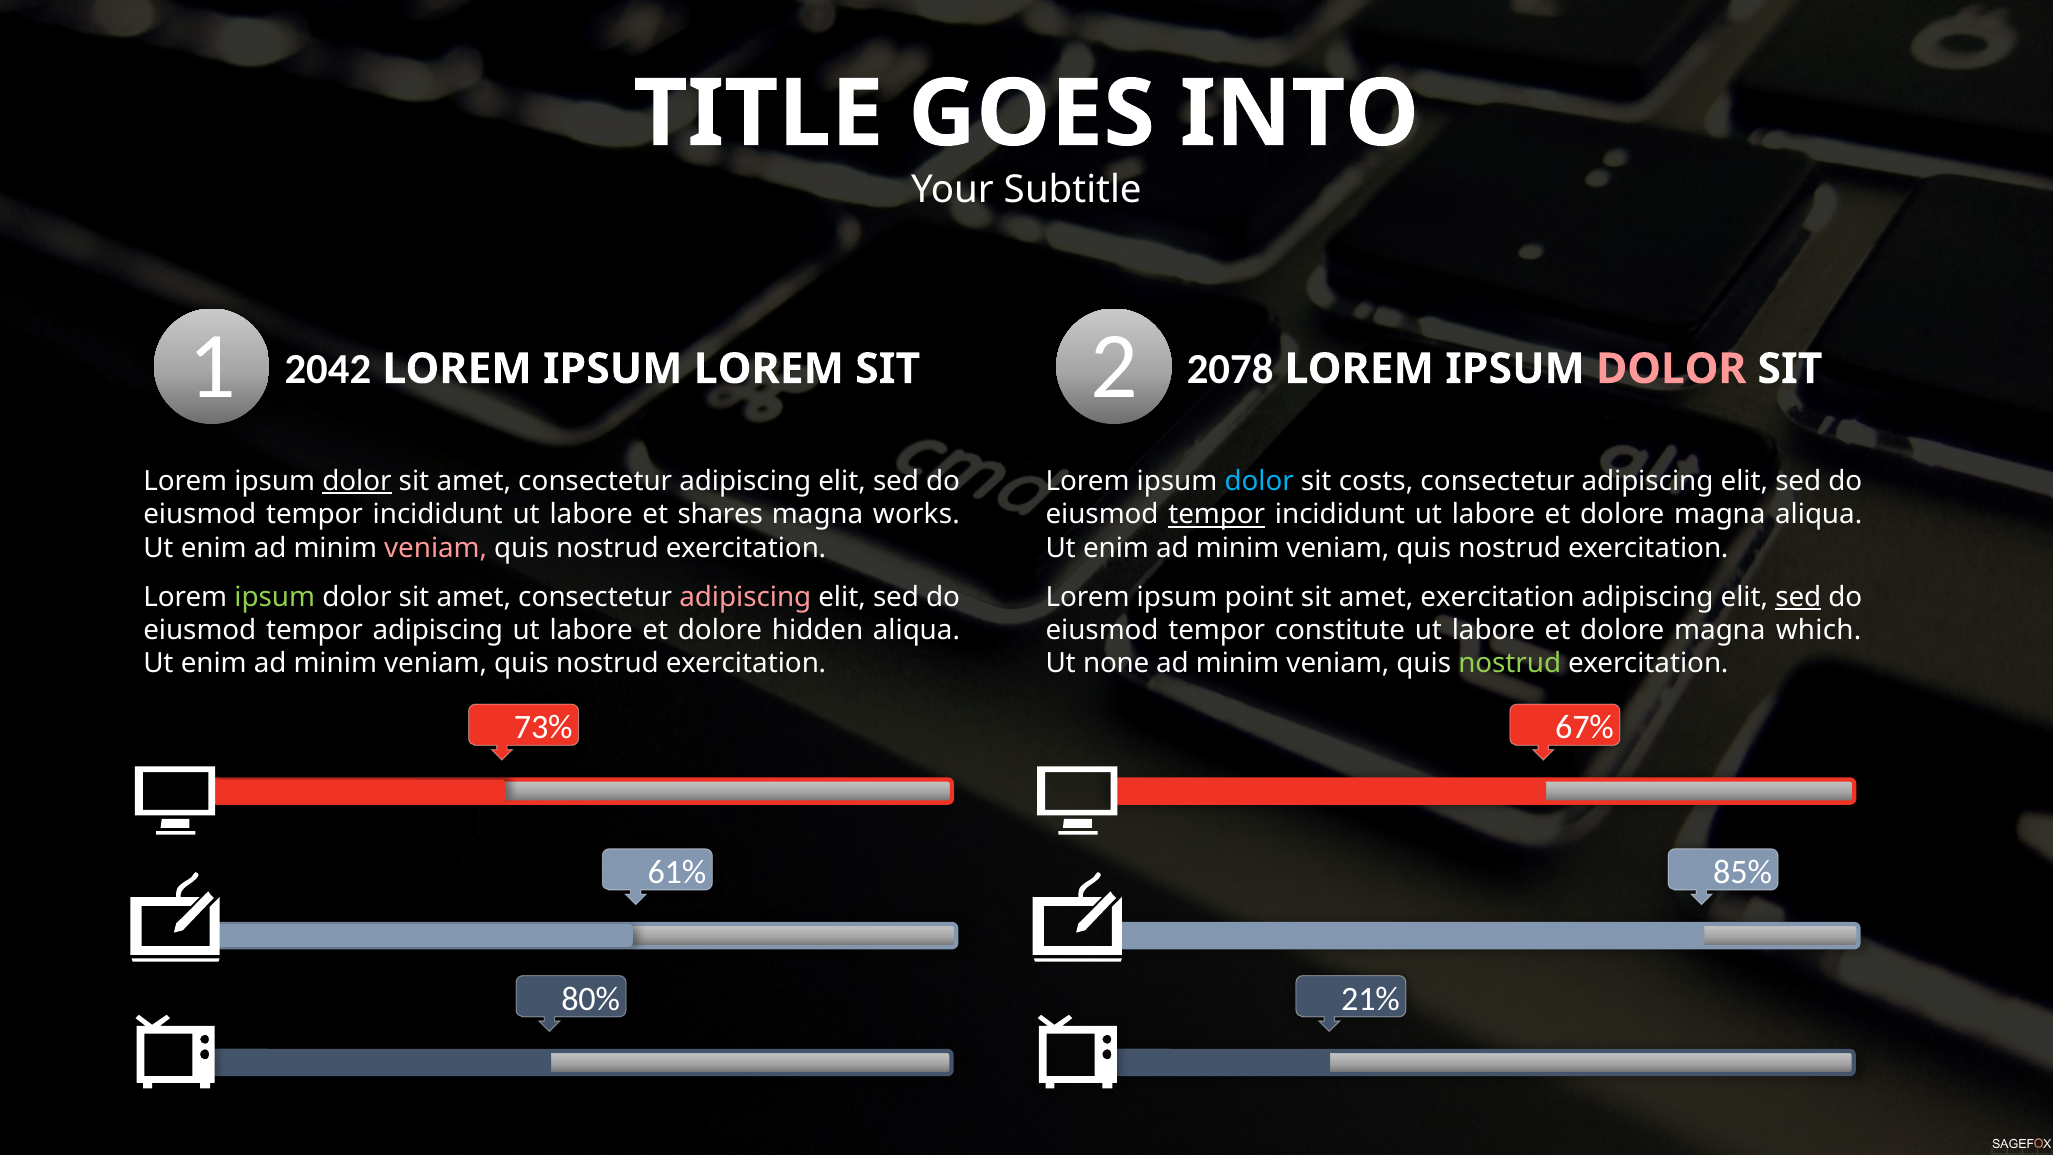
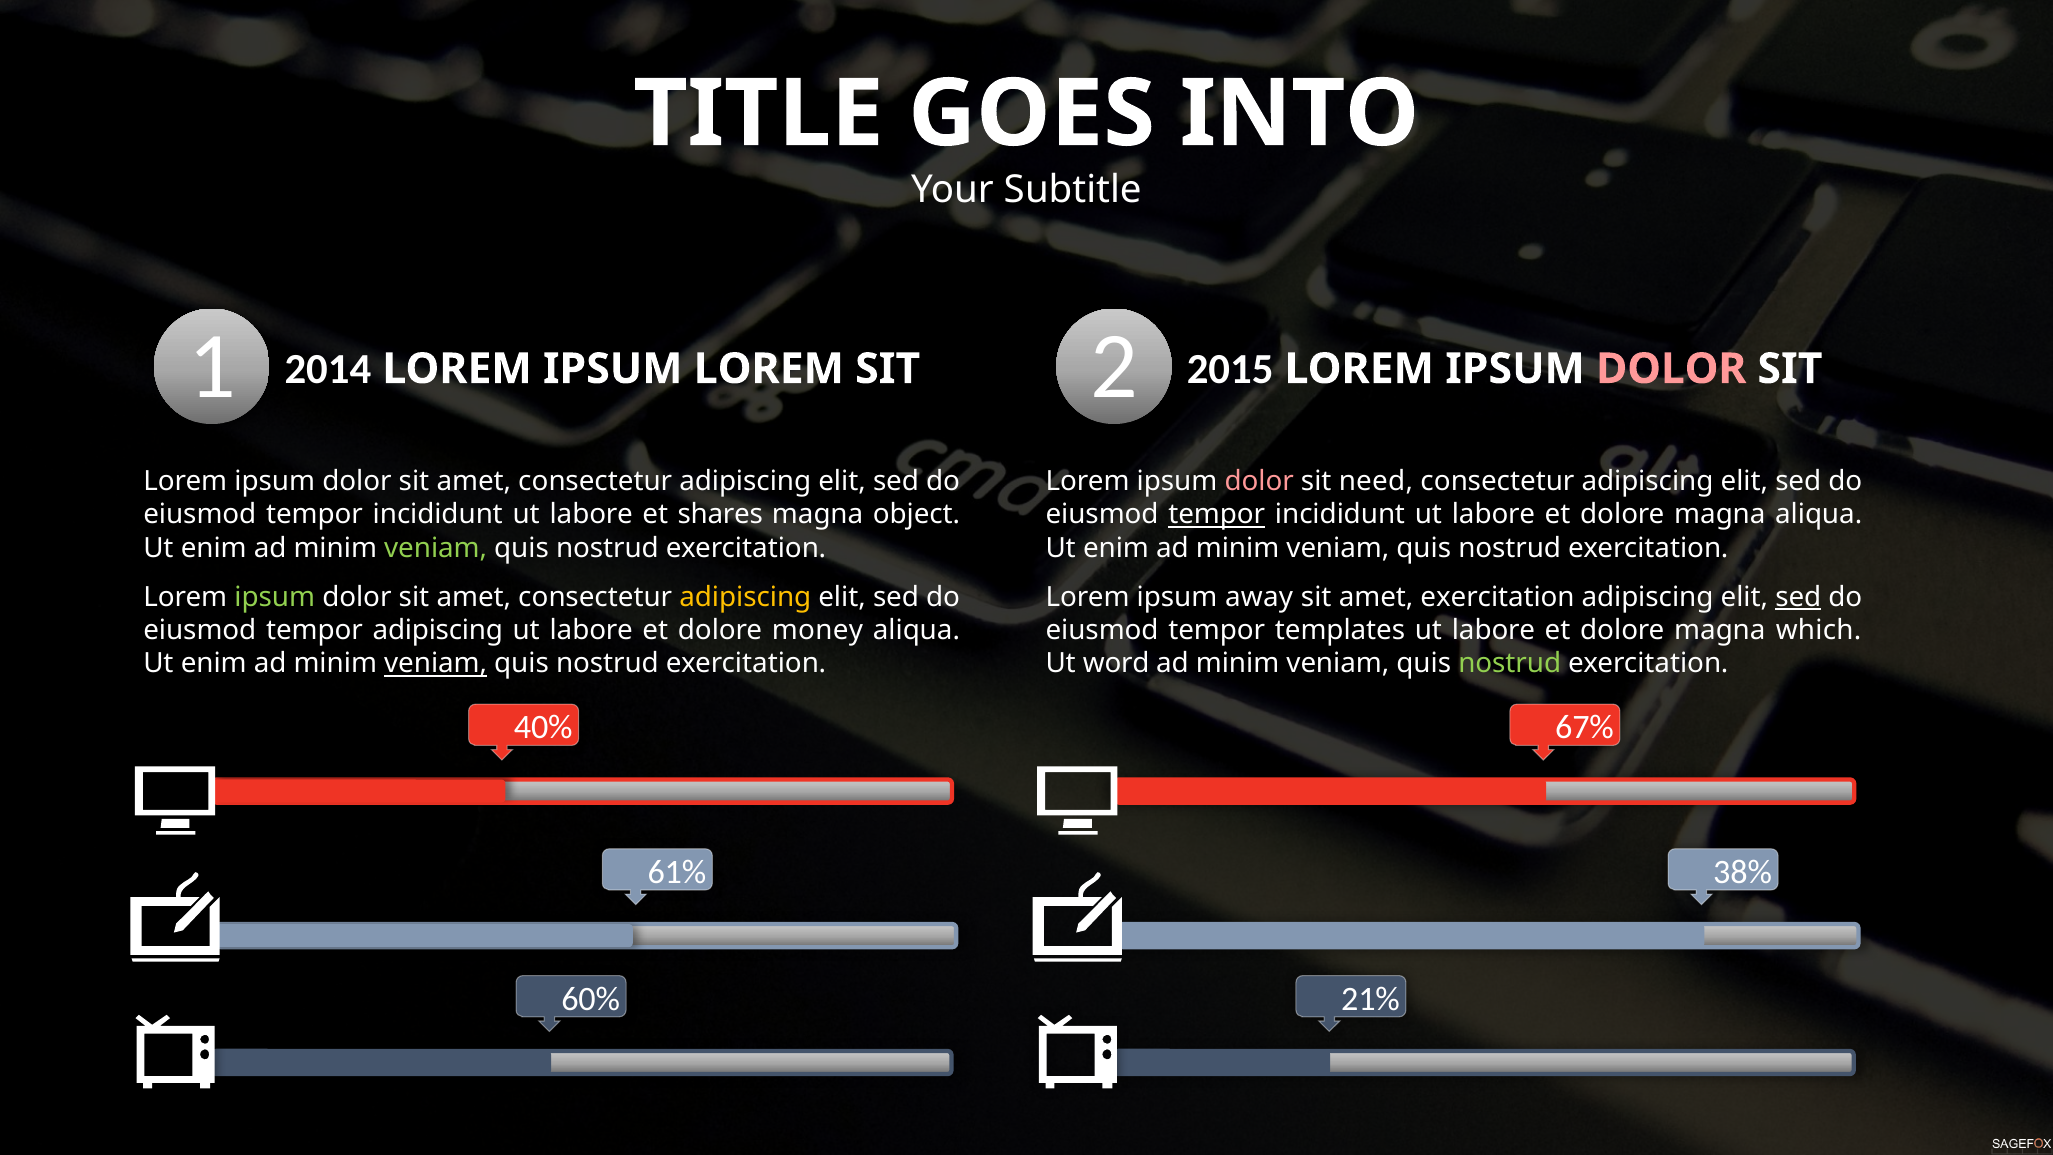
2042: 2042 -> 2014
2078: 2078 -> 2015
dolor at (357, 481) underline: present -> none
dolor at (1259, 481) colour: light blue -> pink
costs: costs -> need
works: works -> object
veniam at (436, 548) colour: pink -> light green
adipiscing at (745, 597) colour: pink -> yellow
point: point -> away
hidden: hidden -> money
constitute: constitute -> templates
veniam at (436, 664) underline: none -> present
none: none -> word
73%: 73% -> 40%
85%: 85% -> 38%
80%: 80% -> 60%
